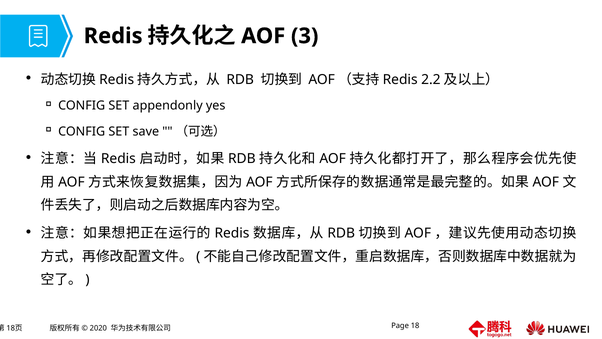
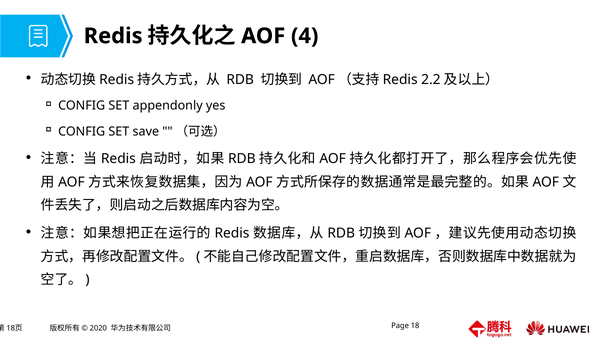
3: 3 -> 4
